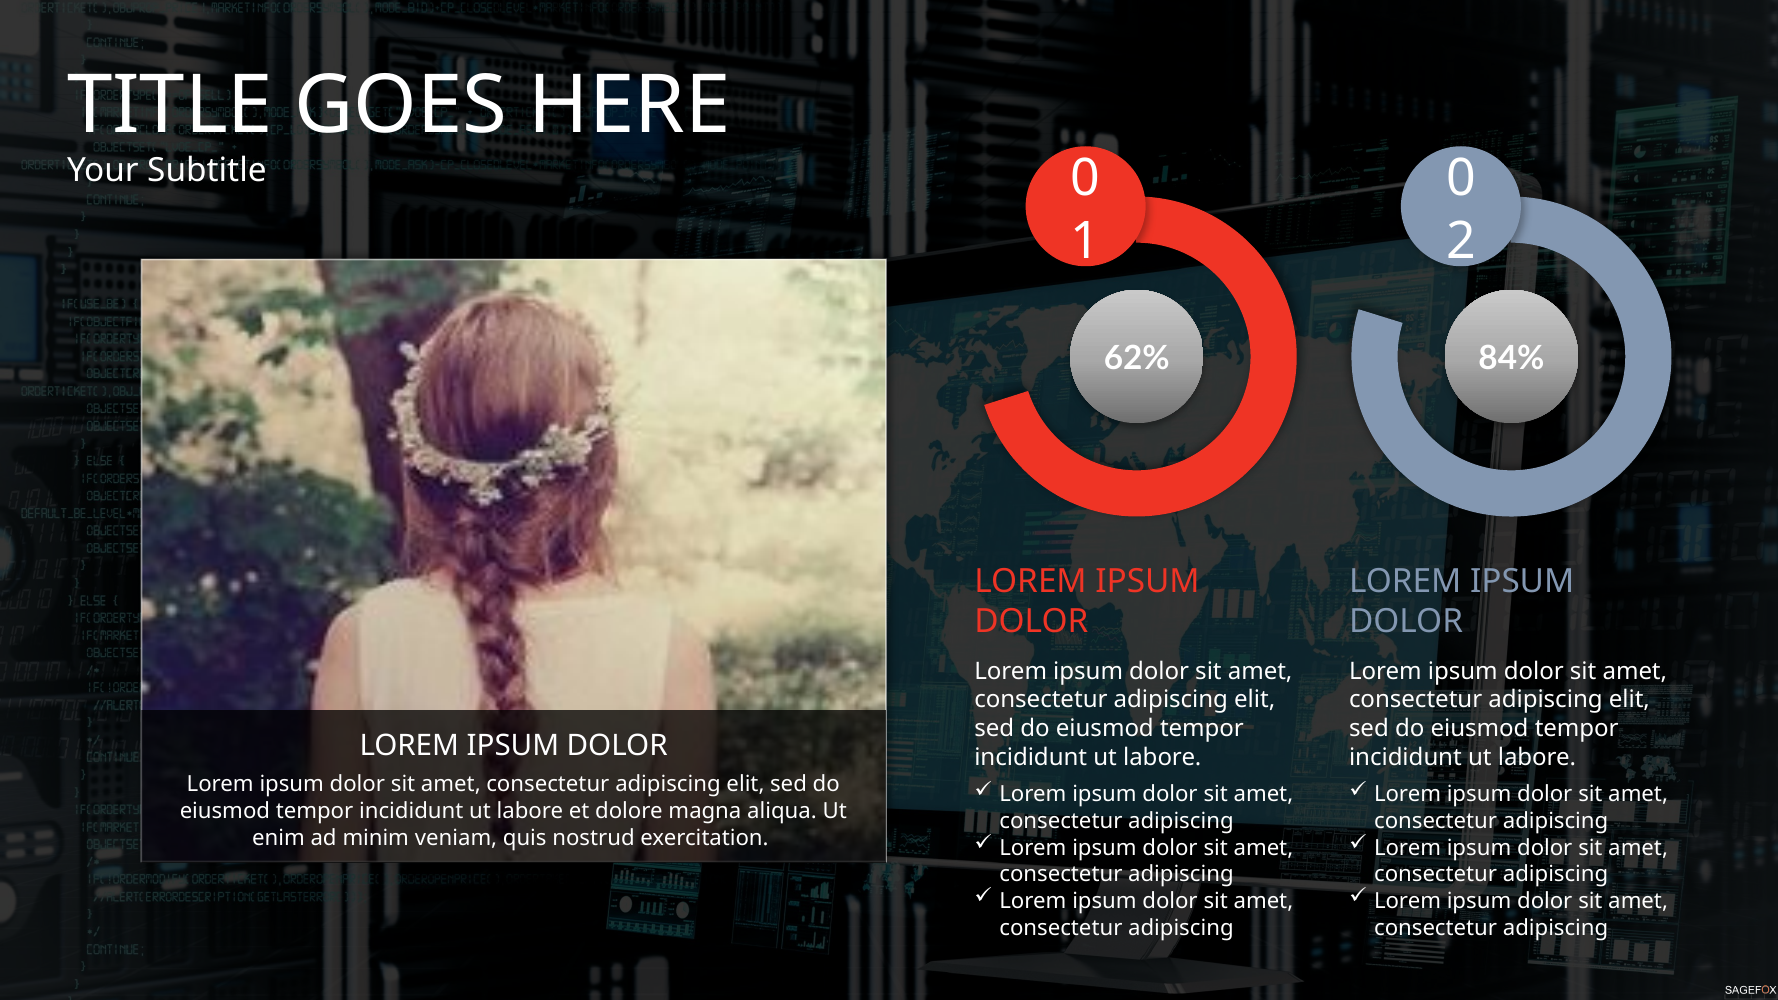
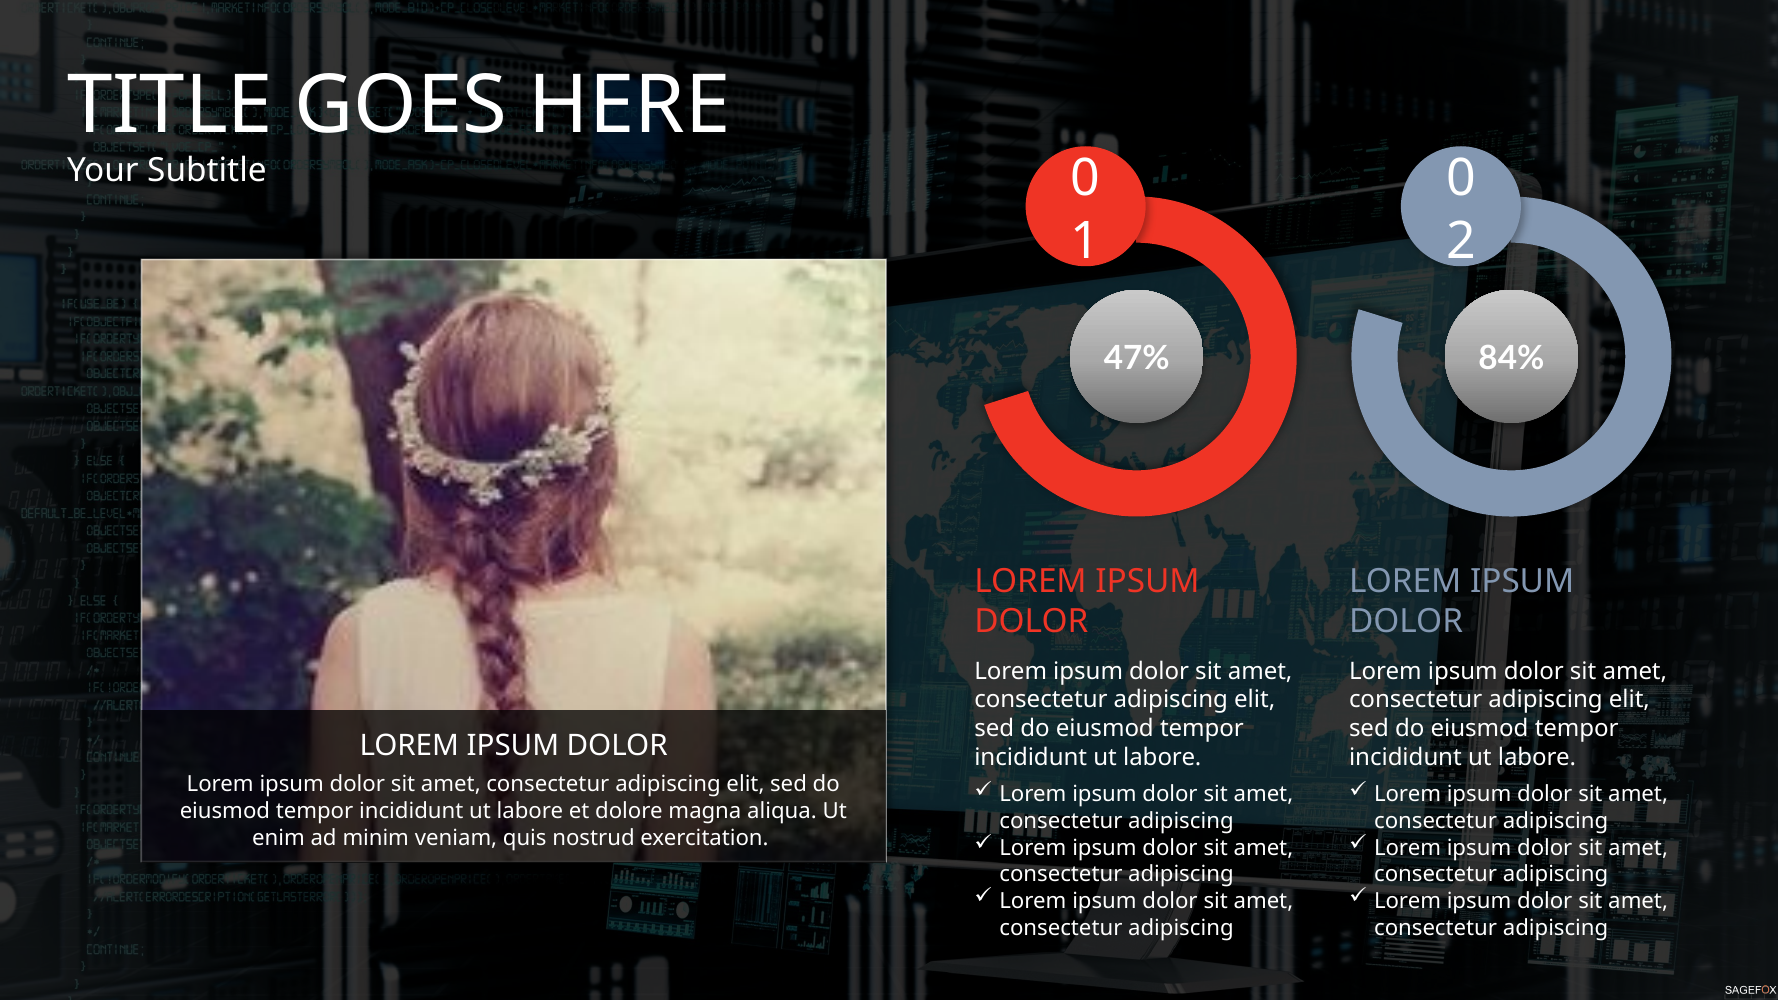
62%: 62% -> 47%
